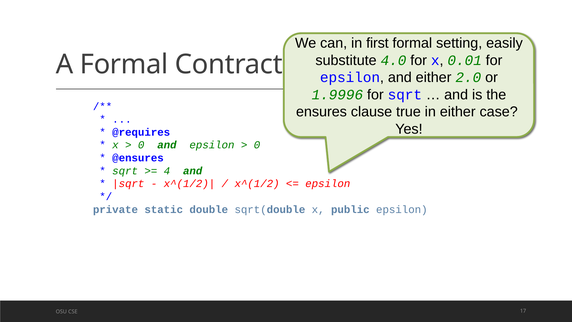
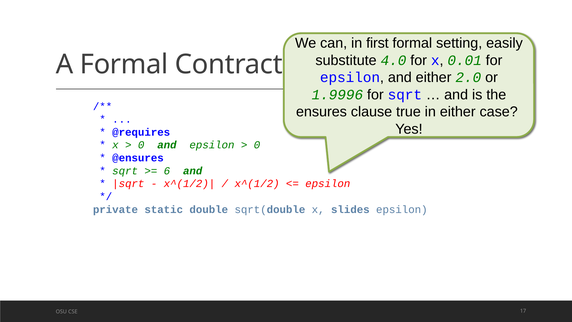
4: 4 -> 6
public: public -> slides
